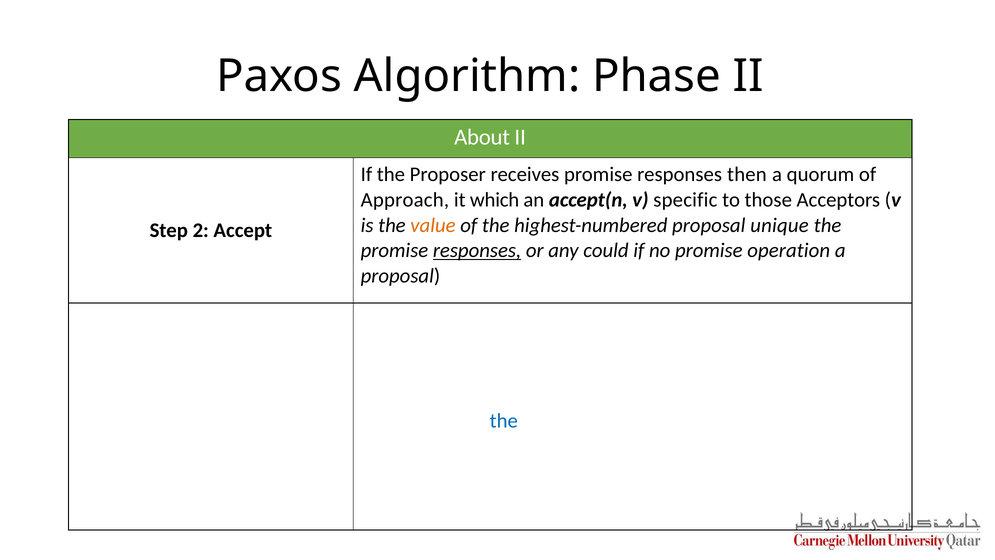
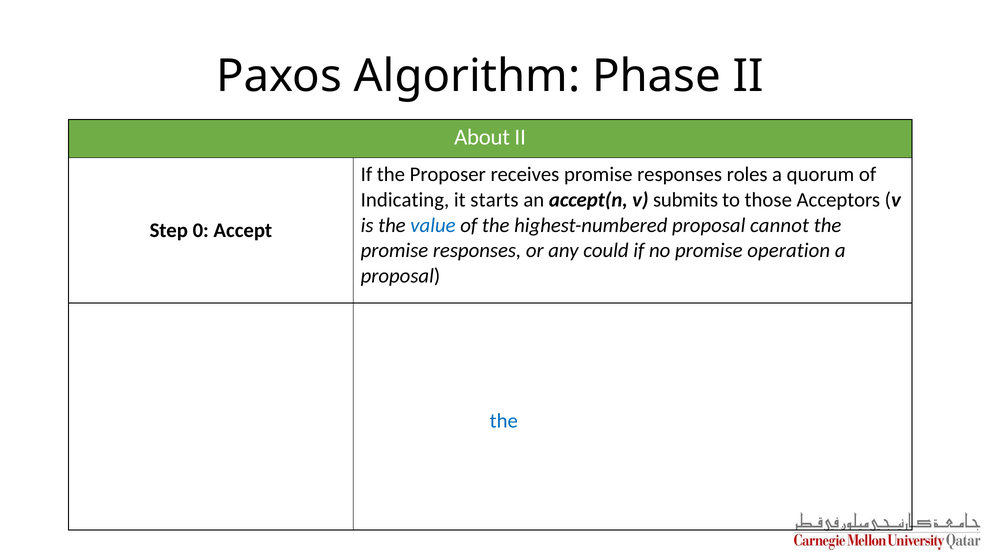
then: then -> roles
Approach at (405, 200): Approach -> Indicating
which: which -> starts
specific: specific -> submits
value colour: orange -> blue
unique: unique -> cannot
2 at (201, 230): 2 -> 0
responses at (477, 250) underline: present -> none
